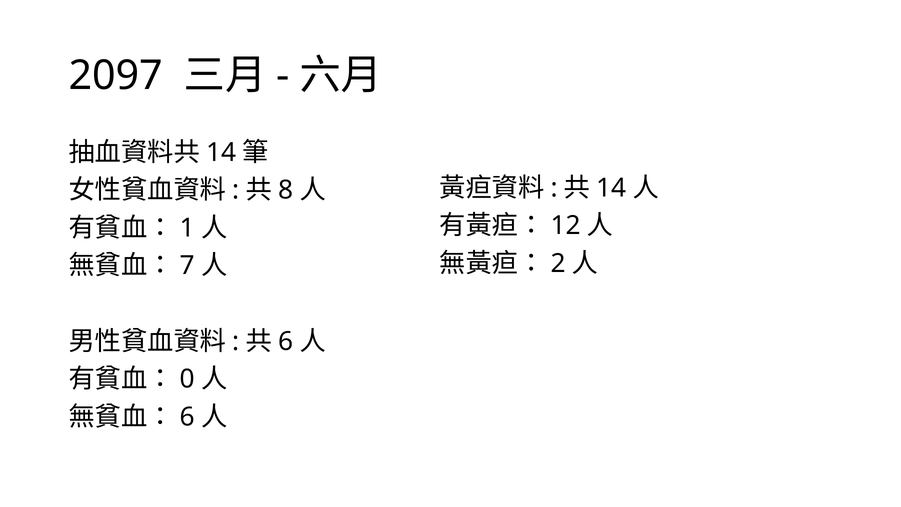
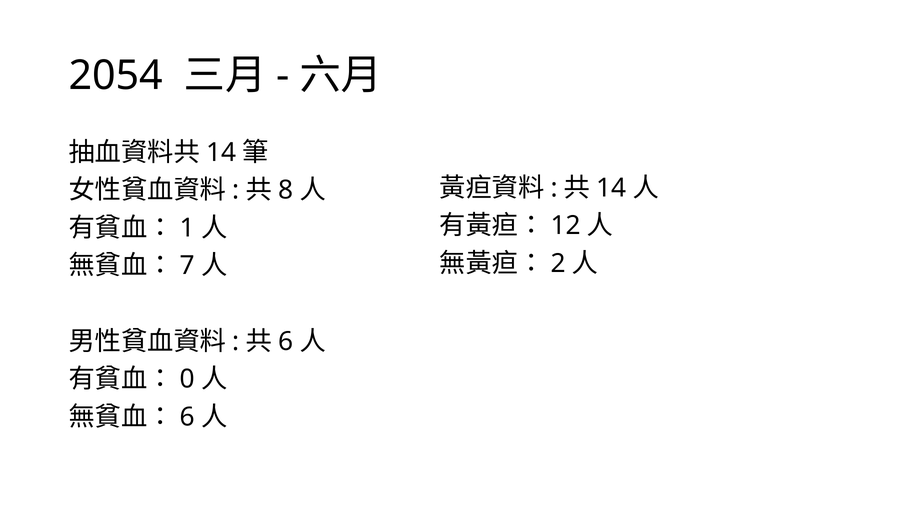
2097: 2097 -> 2054
